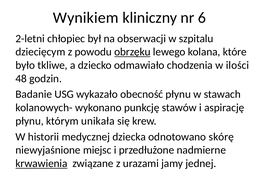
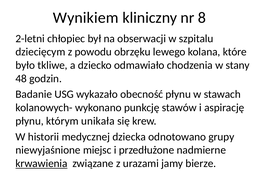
6: 6 -> 8
obrzęku underline: present -> none
ilości: ilości -> stany
skórę: skórę -> grupy
jednej: jednej -> bierze
